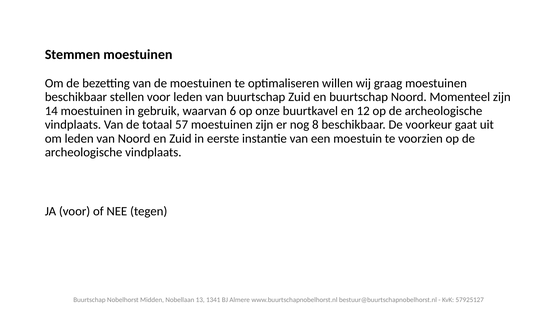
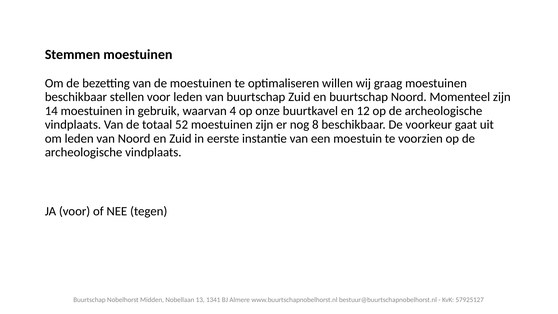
6: 6 -> 4
57: 57 -> 52
